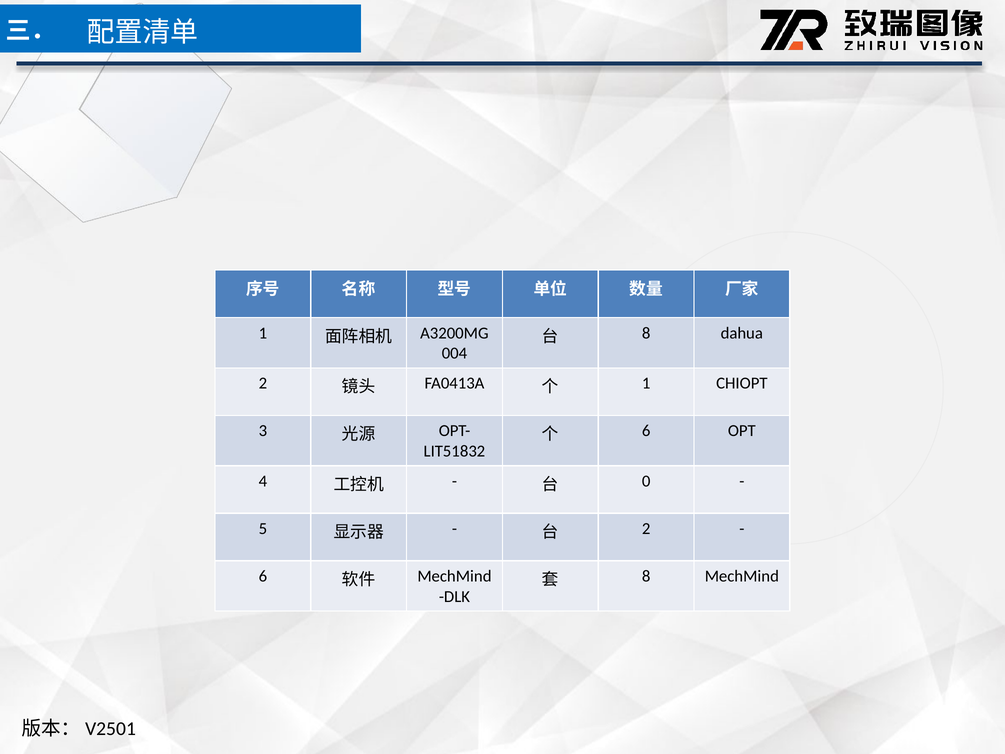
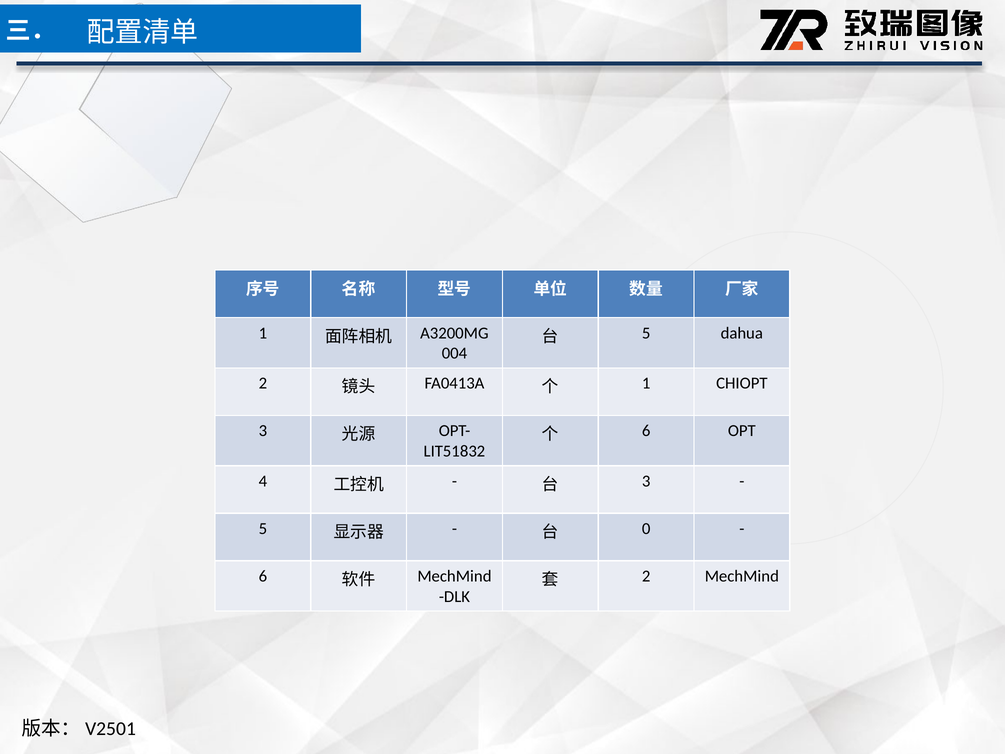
8 at (646, 333): 8 -> 5
0 at (646, 481): 0 -> 3
2 at (646, 528): 2 -> 0
8 at (646, 576): 8 -> 2
